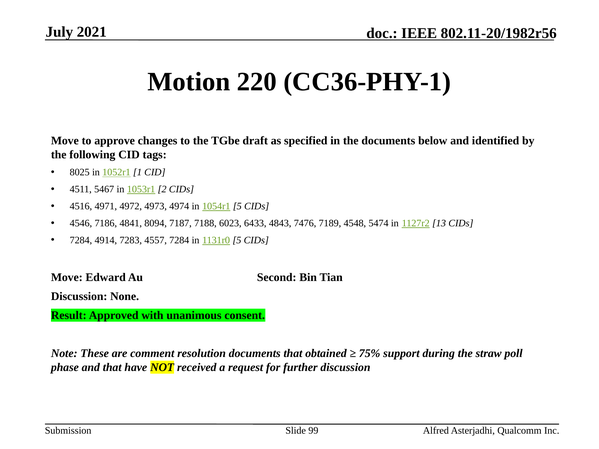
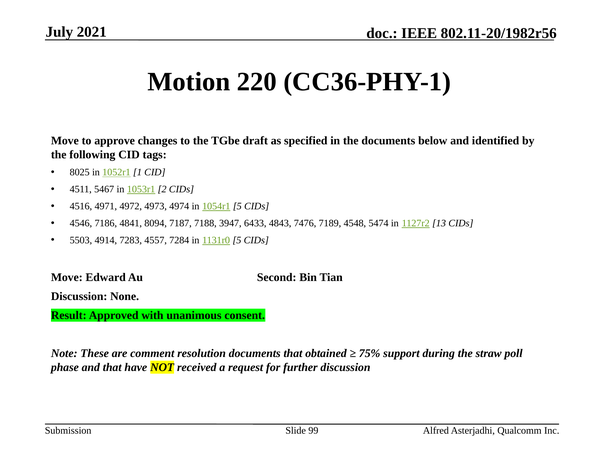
6023: 6023 -> 3947
7284 at (81, 240): 7284 -> 5503
